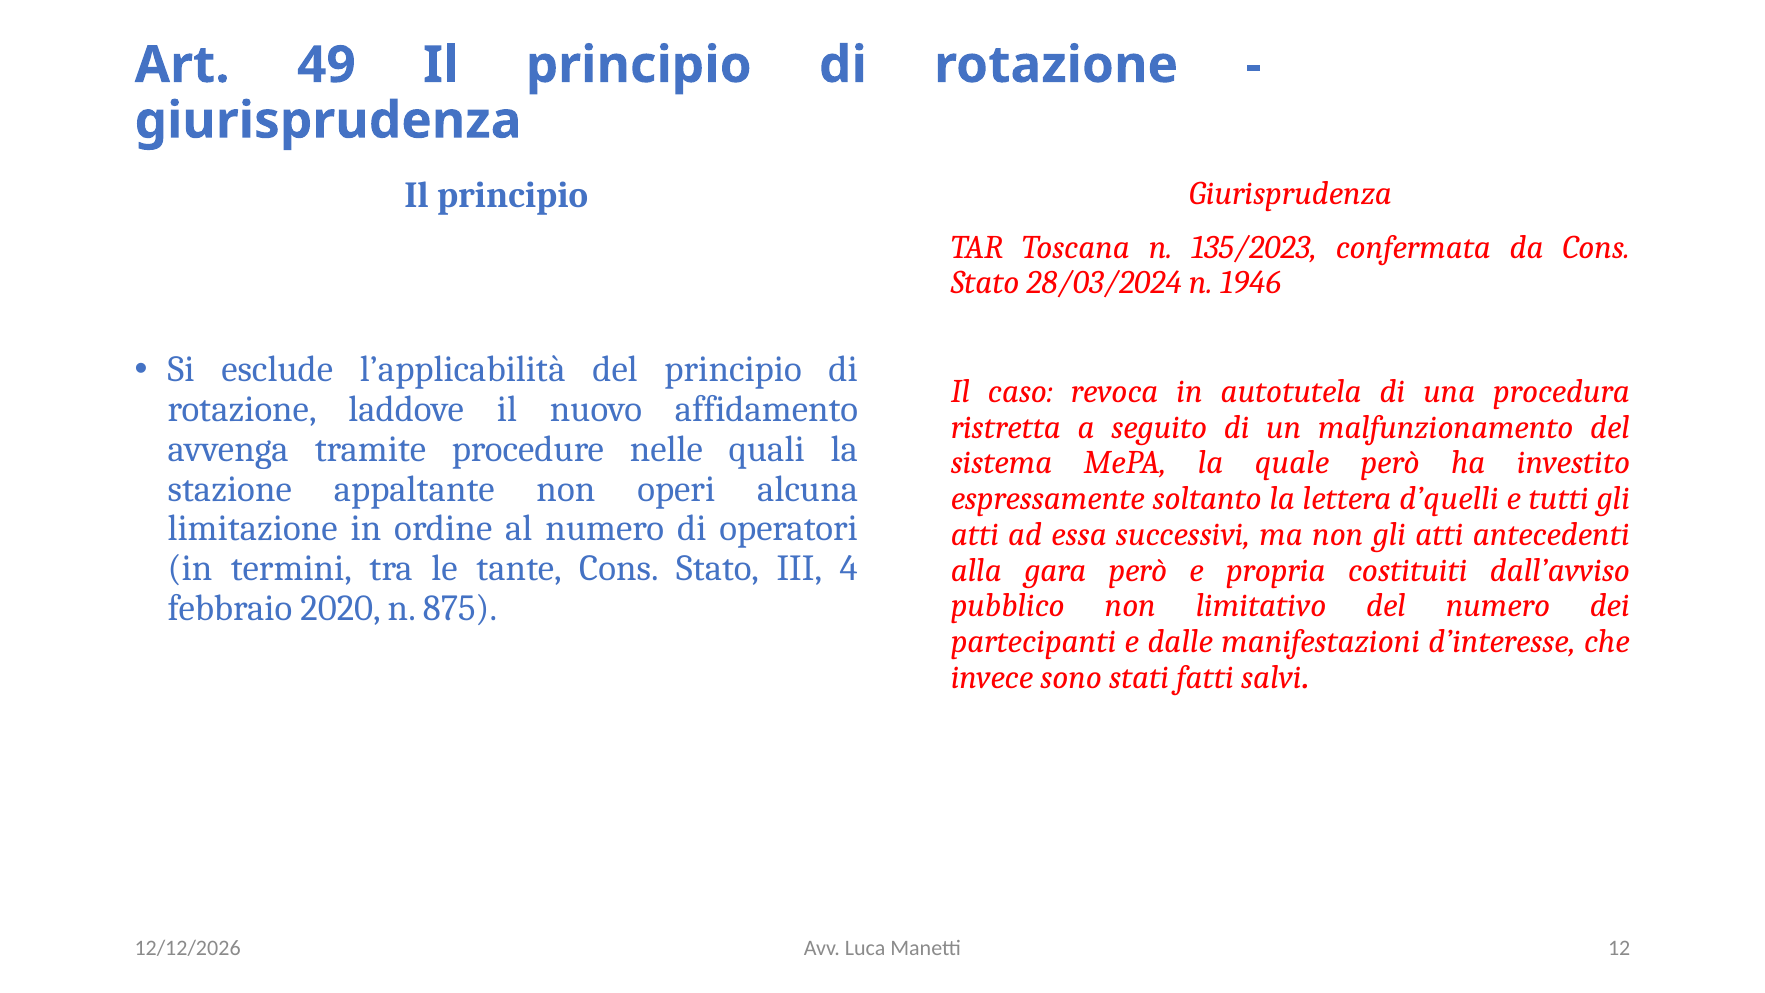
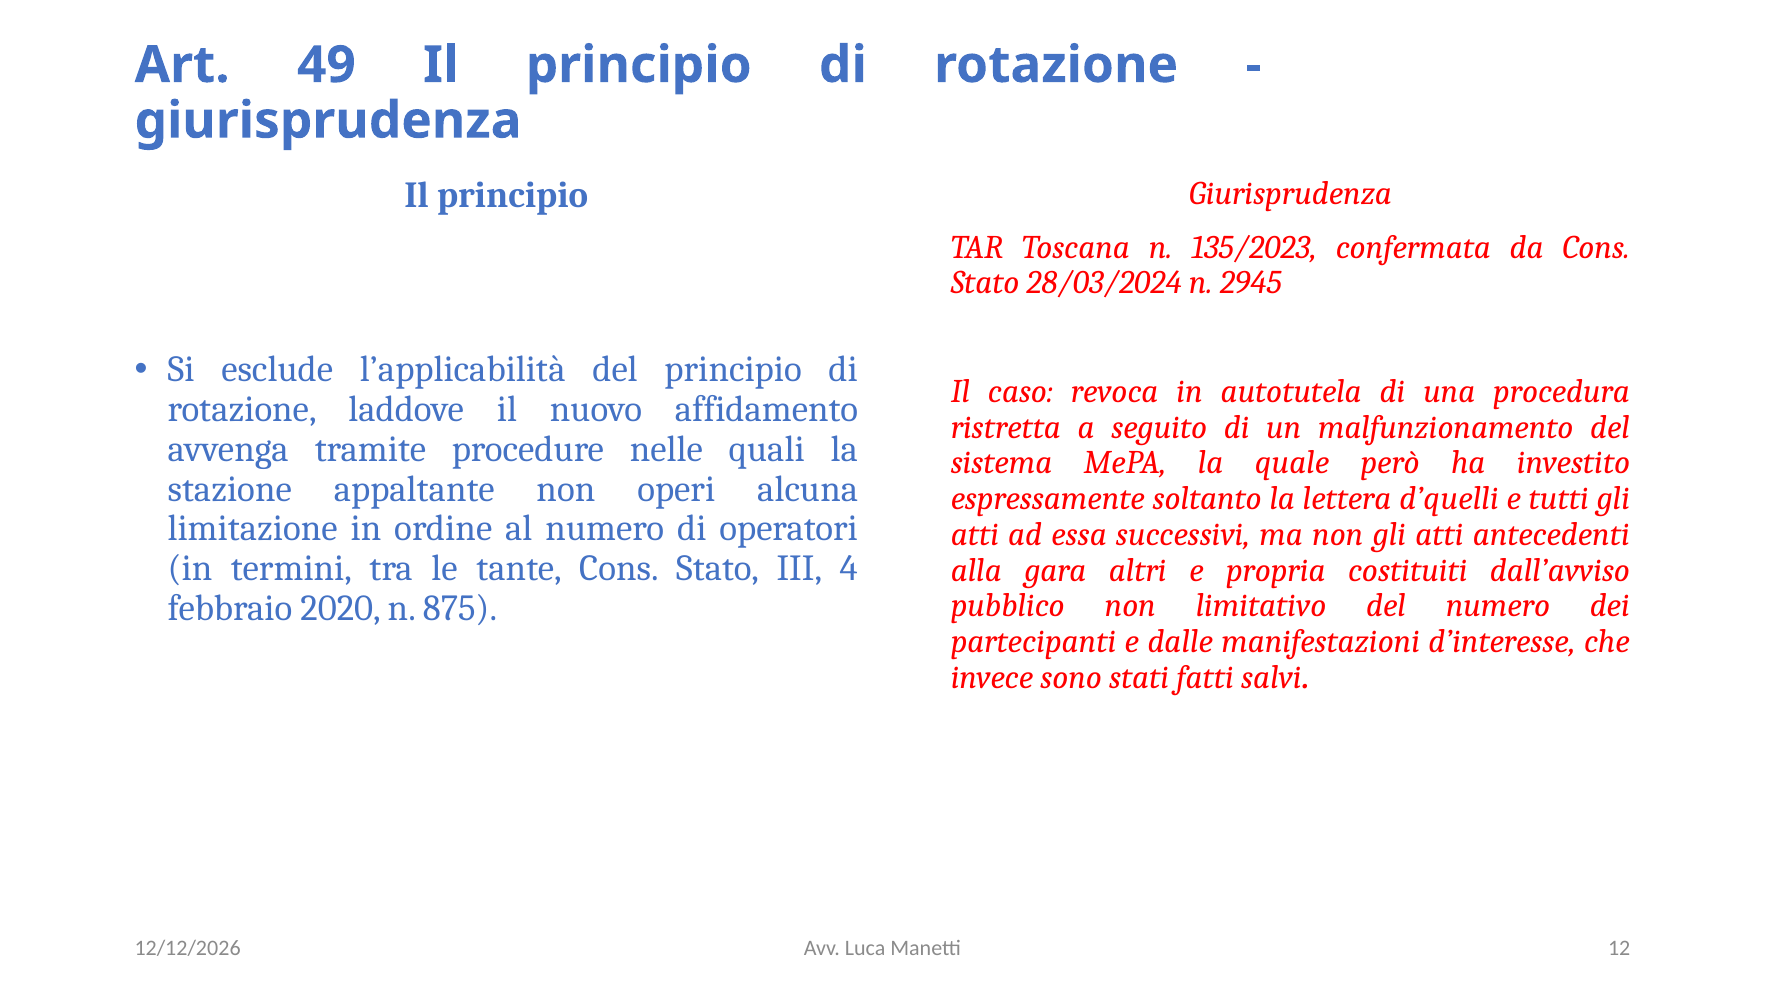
1946: 1946 -> 2945
gara però: però -> altri
